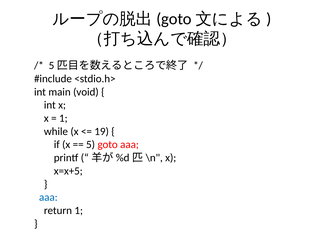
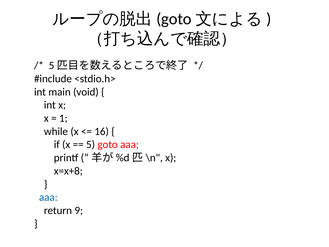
19: 19 -> 16
x=x+5: x=x+5 -> x=x+8
return 1: 1 -> 9
